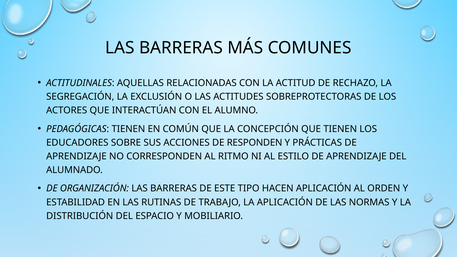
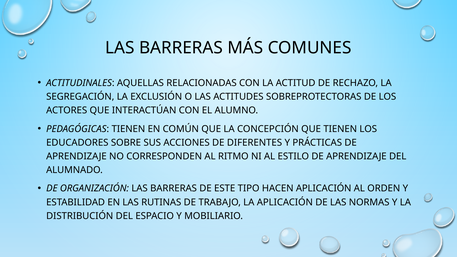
RESPONDEN: RESPONDEN -> DIFERENTES
